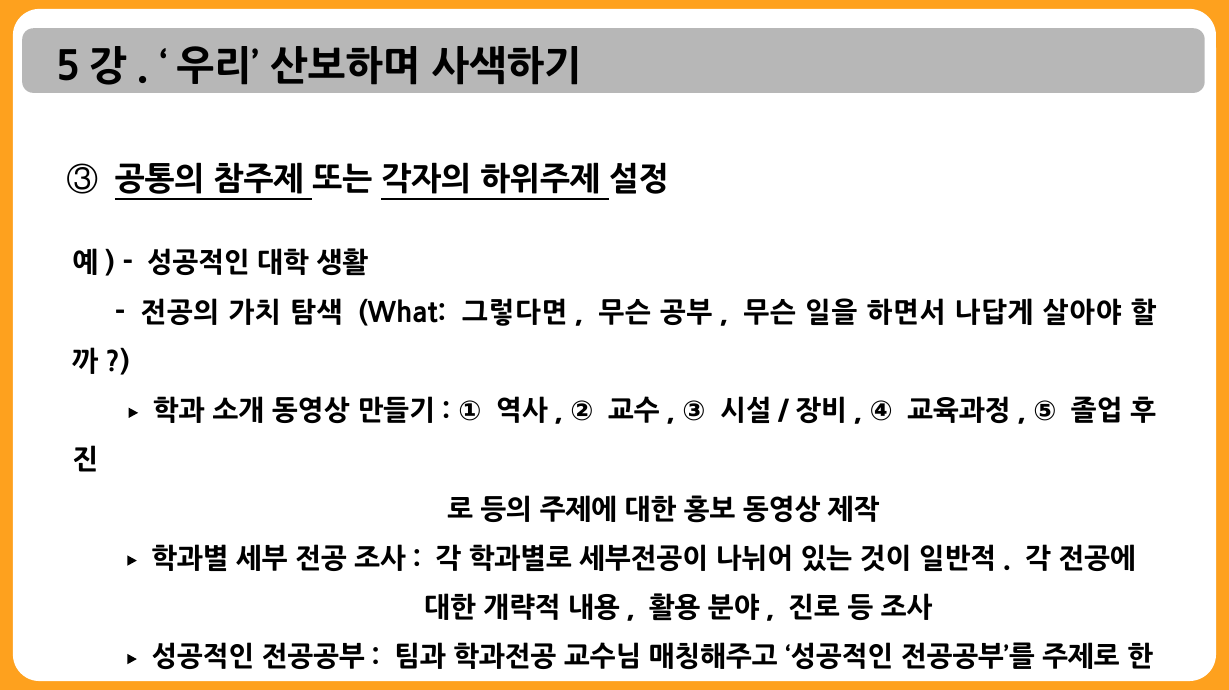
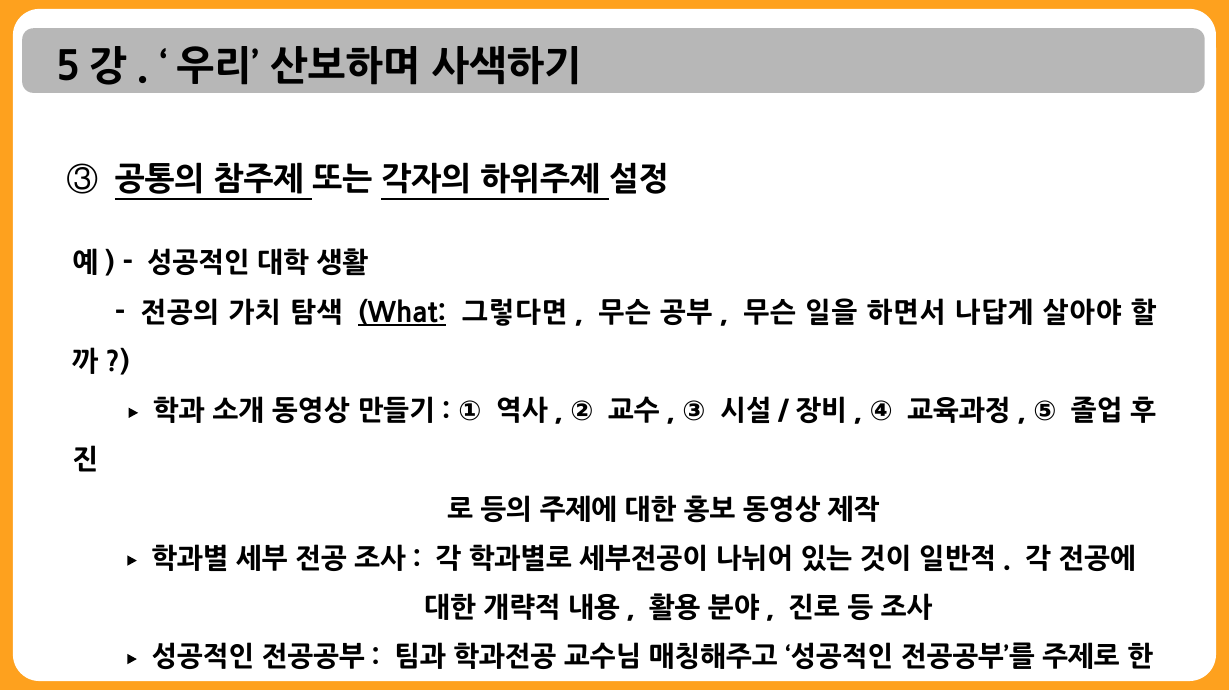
What underline: none -> present
